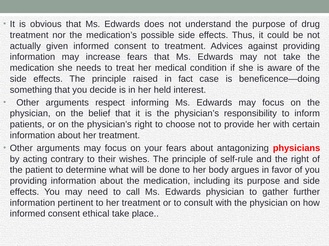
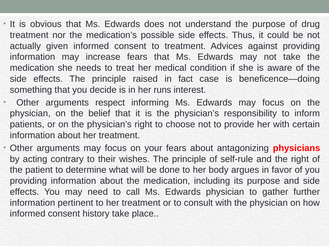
held: held -> runs
ethical: ethical -> history
